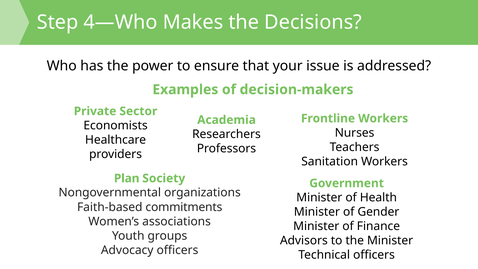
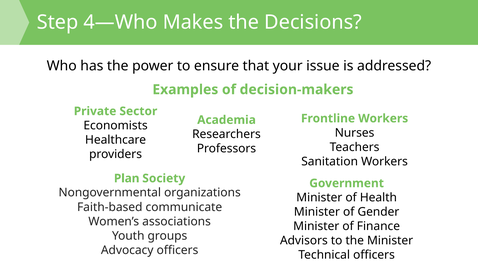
commitments: commitments -> communicate
